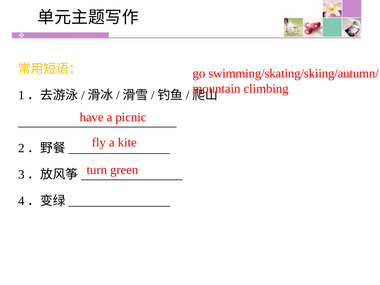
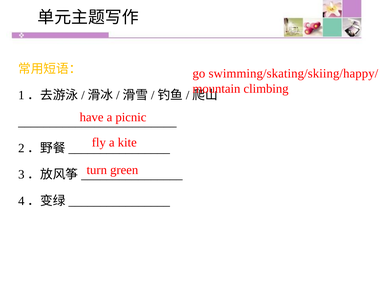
swimming/skating/skiing/autumn/: swimming/skating/skiing/autumn/ -> swimming/skating/skiing/happy/
